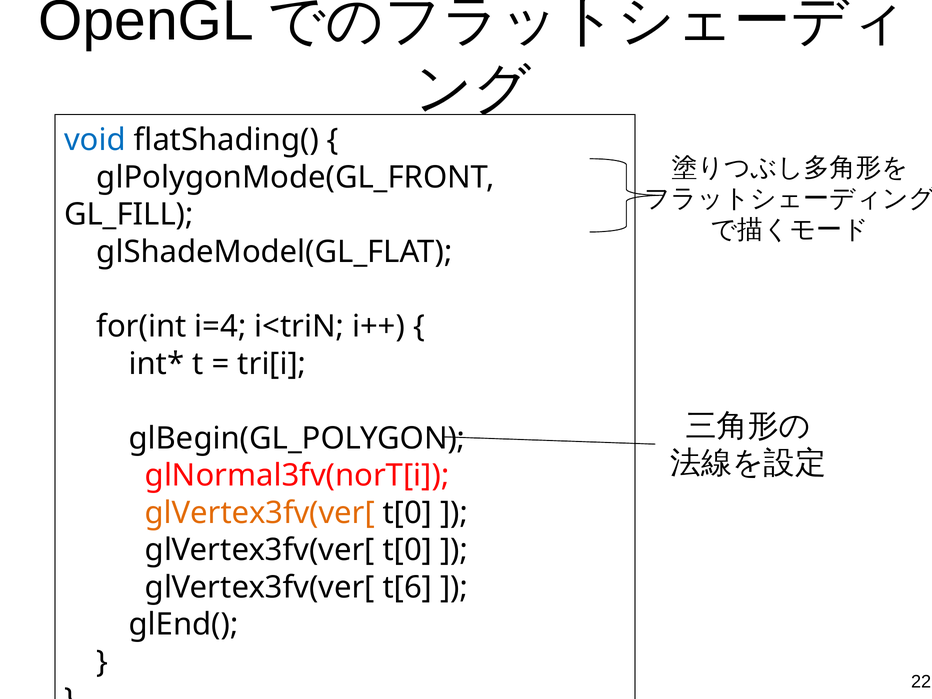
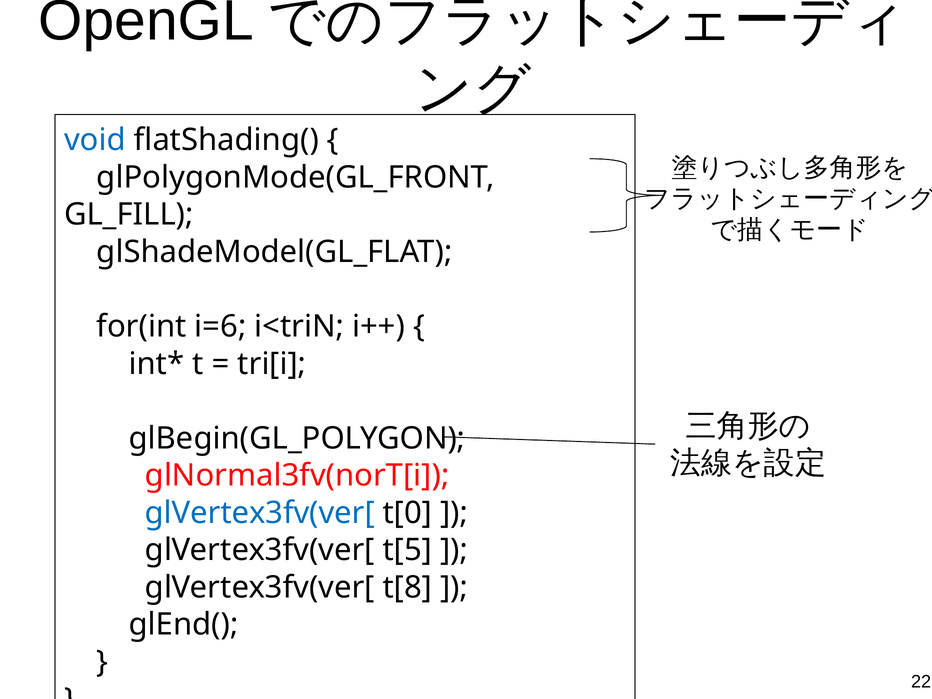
i=4: i=4 -> i=6
glVertex3fv(ver[ at (260, 513) colour: orange -> blue
t[0 at (407, 550): t[0 -> t[5
t[6: t[6 -> t[8
